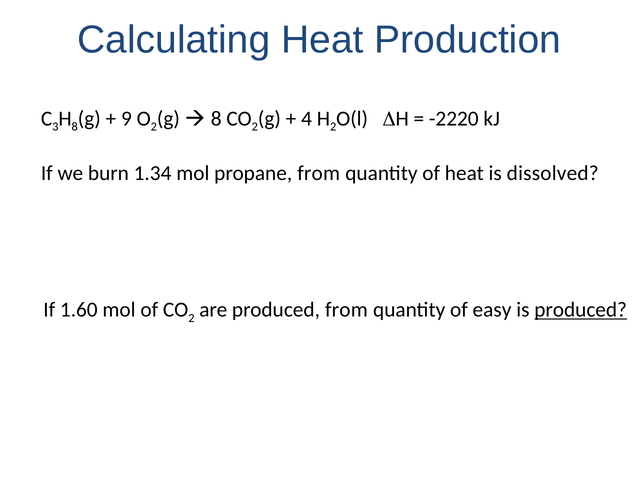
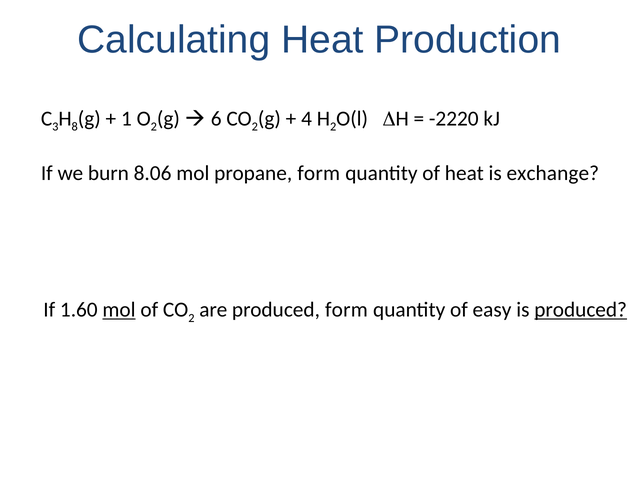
9: 9 -> 1
8 at (216, 119): 8 -> 6
1.34: 1.34 -> 8.06
propane from: from -> form
dissolved: dissolved -> exchange
mol at (119, 310) underline: none -> present
produced from: from -> form
